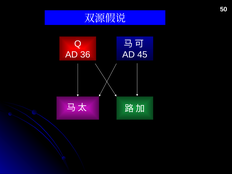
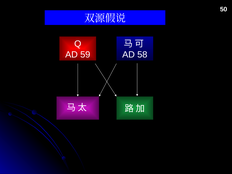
36: 36 -> 59
45: 45 -> 58
